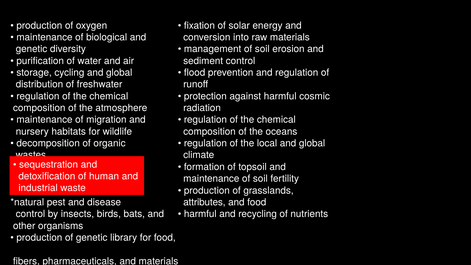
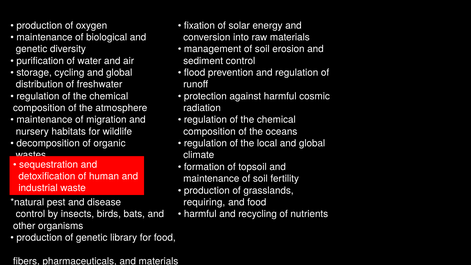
attributes: attributes -> requiring
